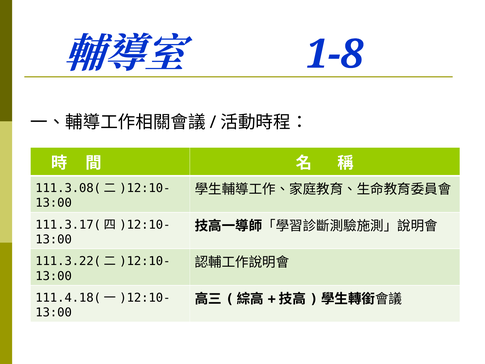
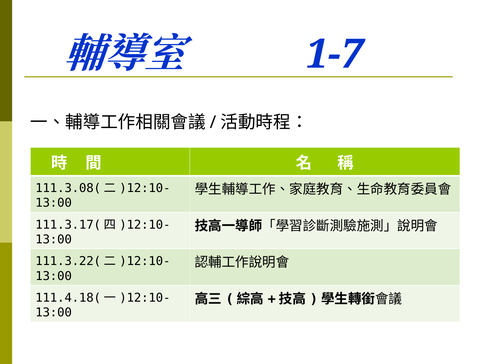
1-8: 1-8 -> 1-7
